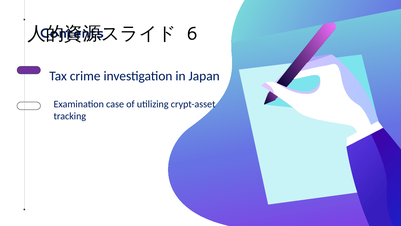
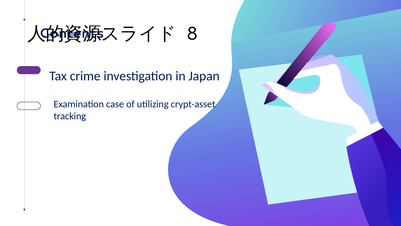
6: 6 -> 8
